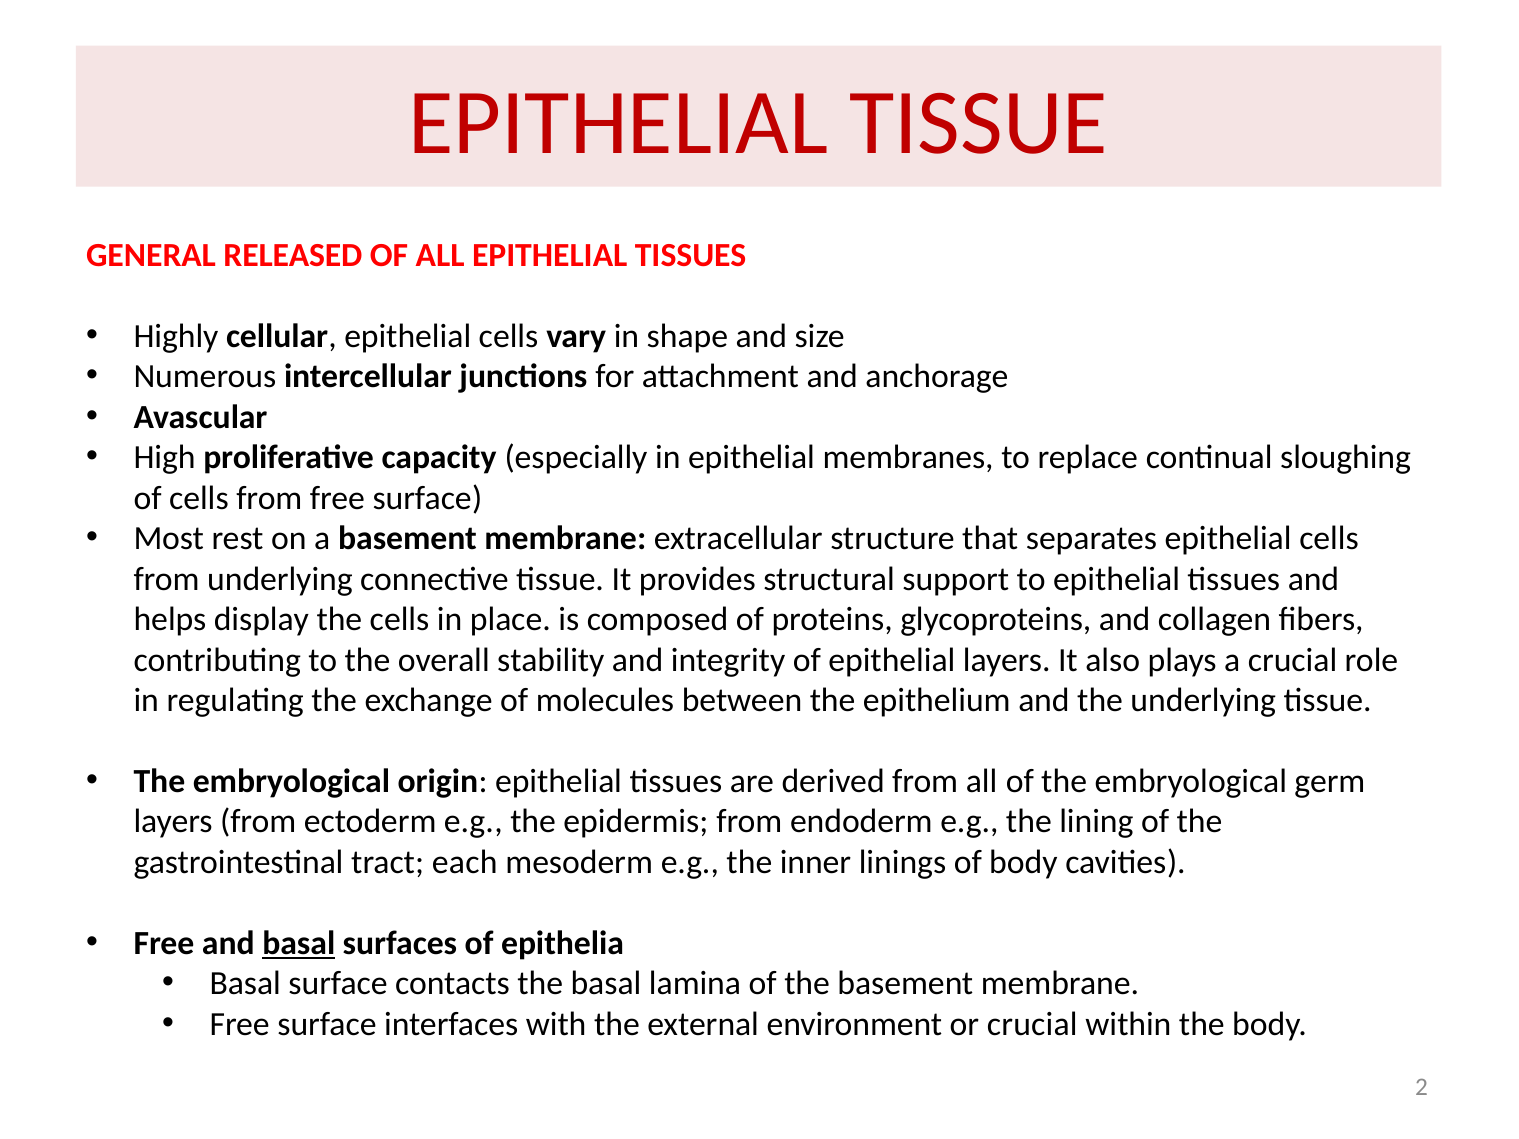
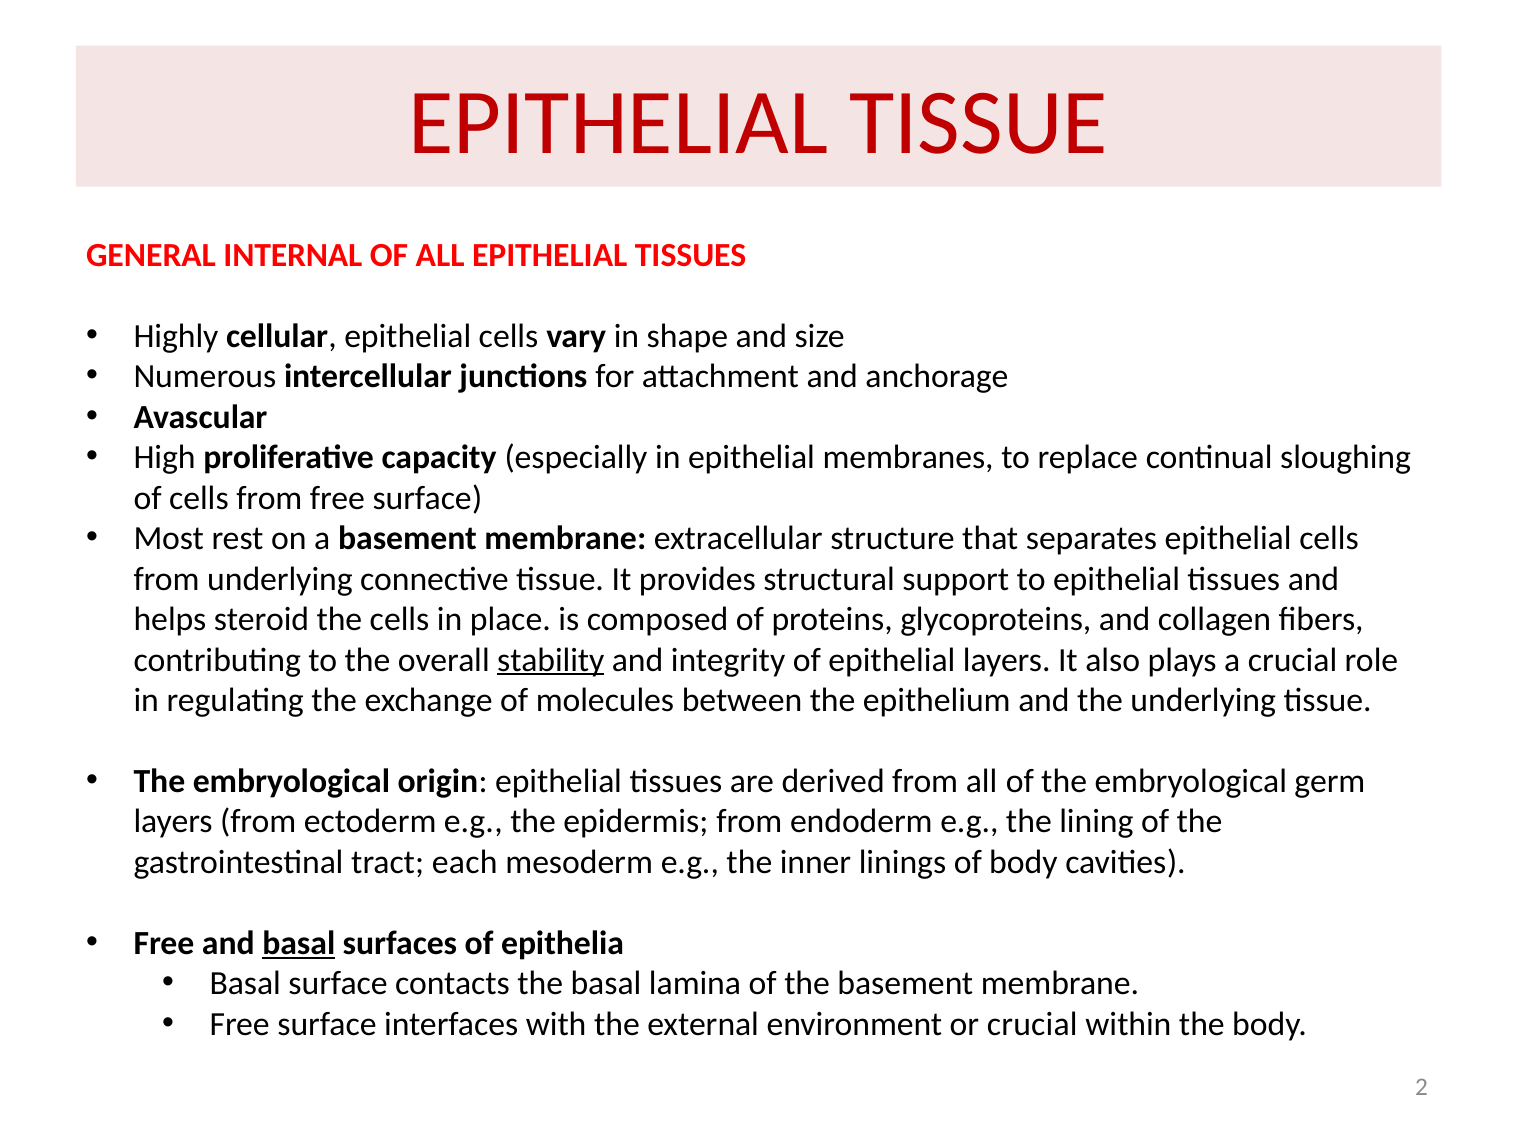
RELEASED: RELEASED -> INTERNAL
display: display -> steroid
stability underline: none -> present
